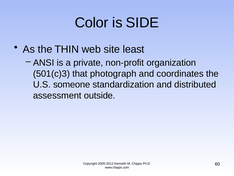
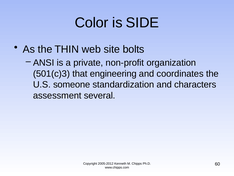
least: least -> bolts
photograph: photograph -> engineering
distributed: distributed -> characters
outside: outside -> several
